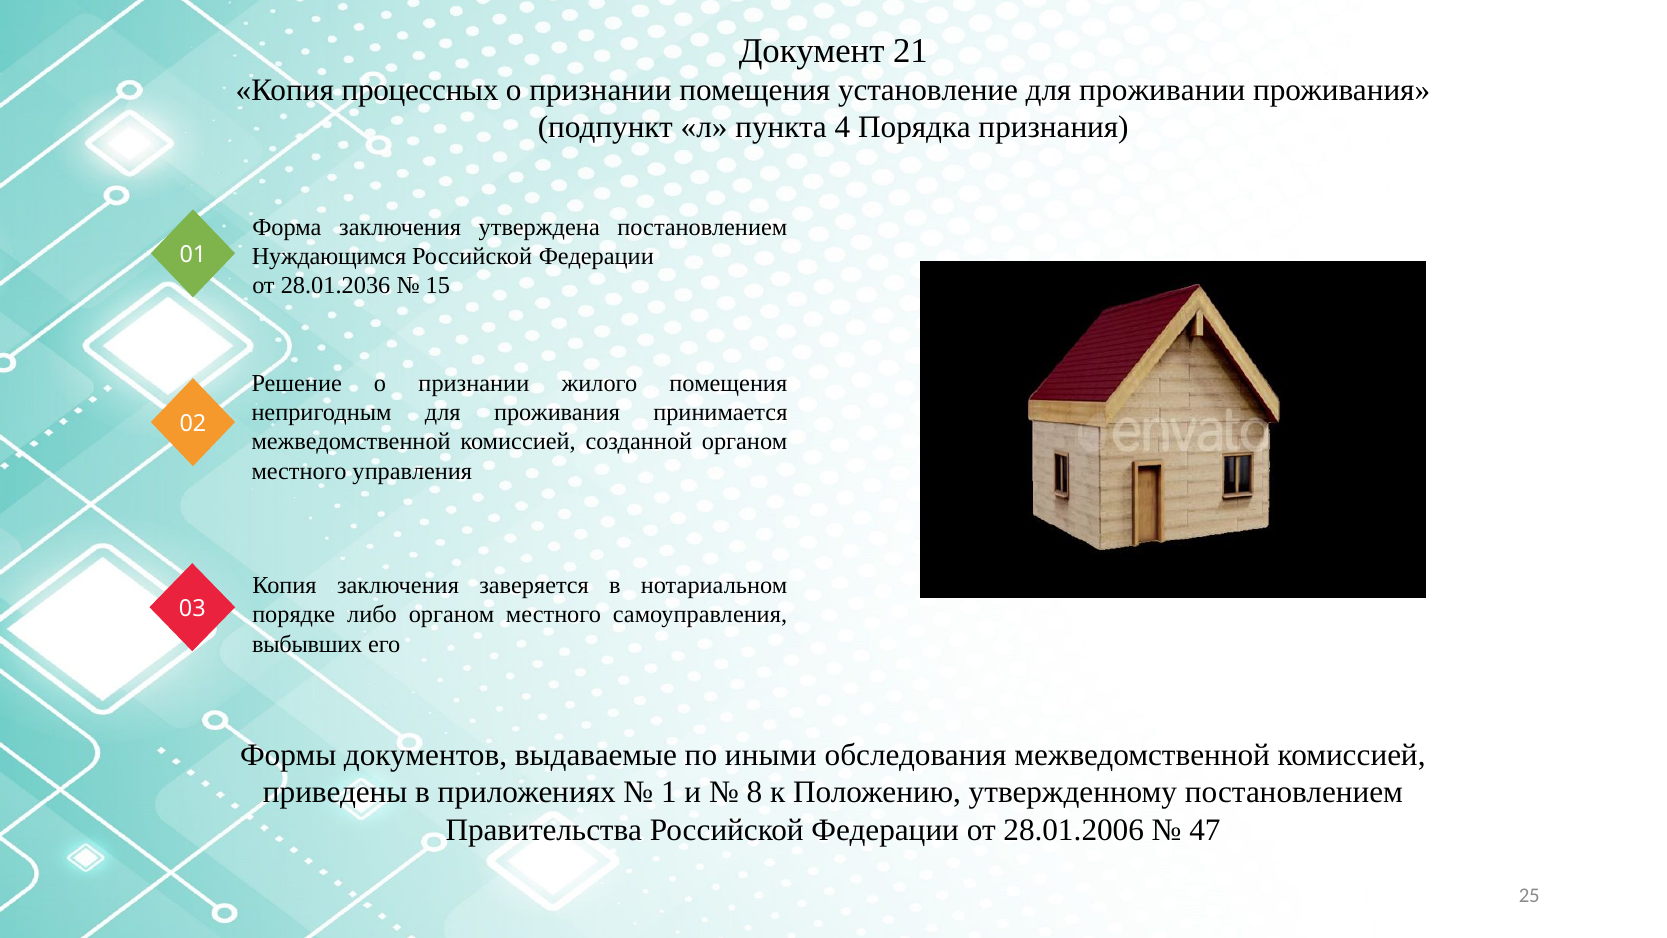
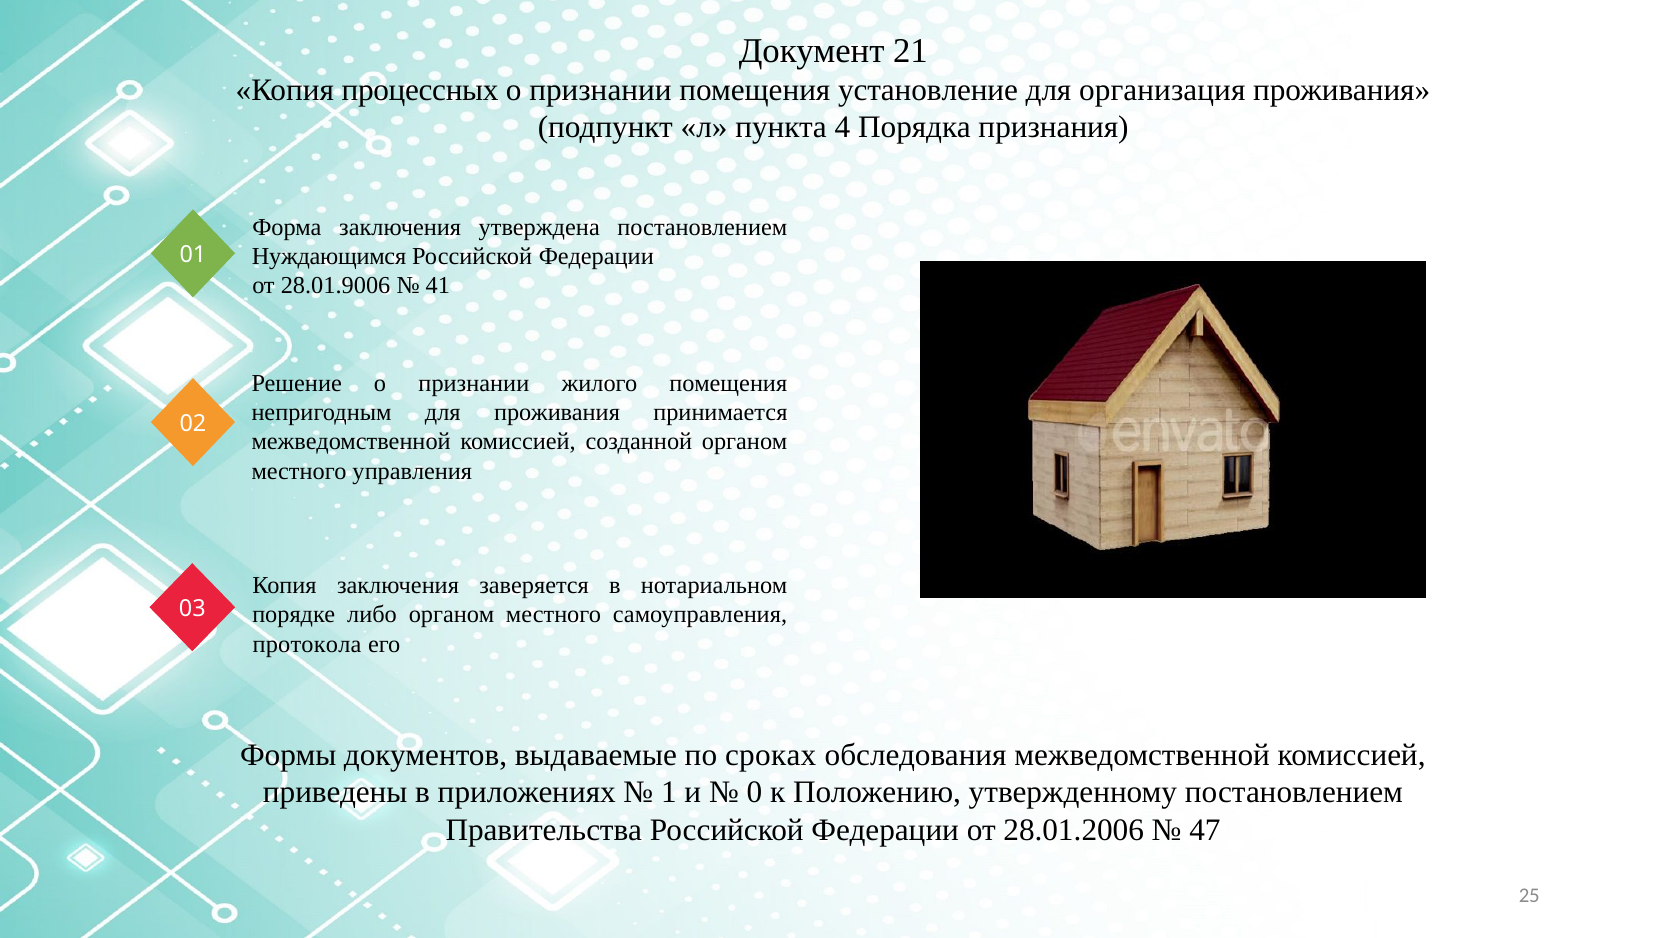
проживании: проживании -> организация
28.01.2036: 28.01.2036 -> 28.01.9006
15: 15 -> 41
выбывших: выбывших -> протокола
иными: иными -> сроках
8: 8 -> 0
